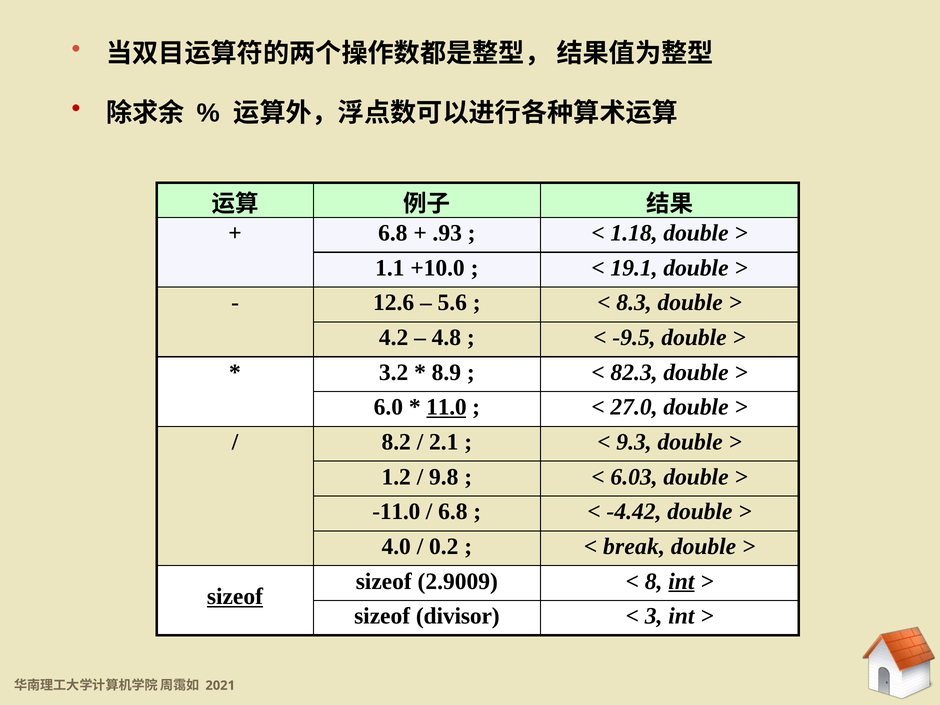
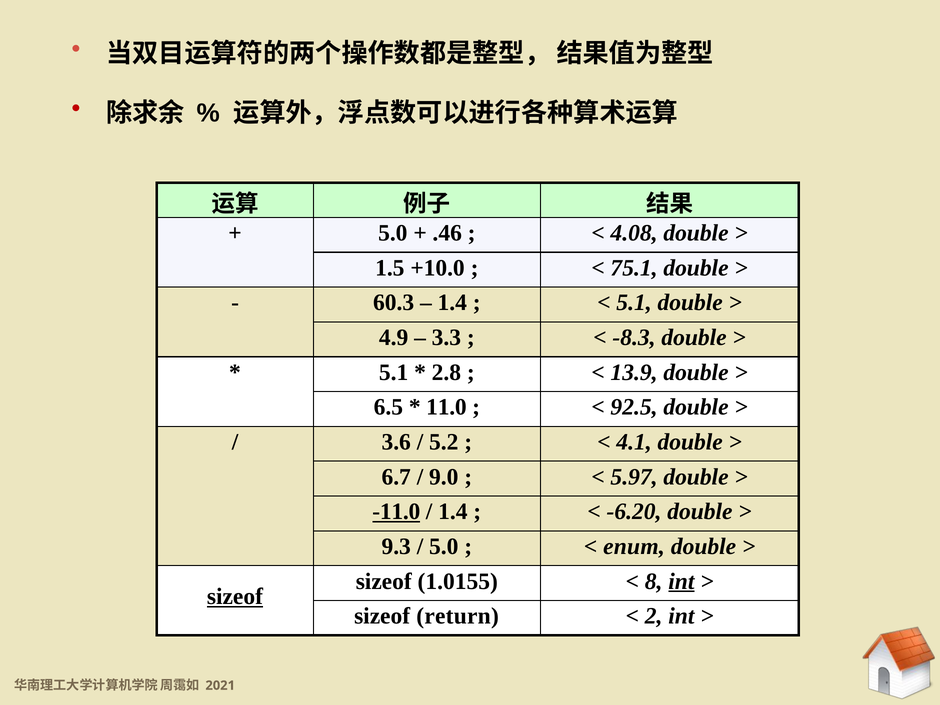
6.8 at (393, 233): 6.8 -> 5.0
.93: .93 -> .46
1.18: 1.18 -> 4.08
1.1: 1.1 -> 1.5
19.1: 19.1 -> 75.1
12.6: 12.6 -> 60.3
5.6 at (452, 303): 5.6 -> 1.4
8.3 at (634, 303): 8.3 -> 5.1
4.2: 4.2 -> 4.9
4.8: 4.8 -> 3.3
-9.5: -9.5 -> -8.3
3.2 at (394, 372): 3.2 -> 5.1
8.9: 8.9 -> 2.8
82.3: 82.3 -> 13.9
6.0: 6.0 -> 6.5
11.0 underline: present -> none
27.0: 27.0 -> 92.5
8.2: 8.2 -> 3.6
2.1: 2.1 -> 5.2
9.3: 9.3 -> 4.1
1.2: 1.2 -> 6.7
9.8: 9.8 -> 9.0
6.03: 6.03 -> 5.97
-11.0 underline: none -> present
6.8 at (453, 512): 6.8 -> 1.4
-4.42: -4.42 -> -6.20
4.0: 4.0 -> 9.3
0.2 at (444, 547): 0.2 -> 5.0
break: break -> enum
2.9009: 2.9009 -> 1.0155
divisor: divisor -> return
3: 3 -> 2
